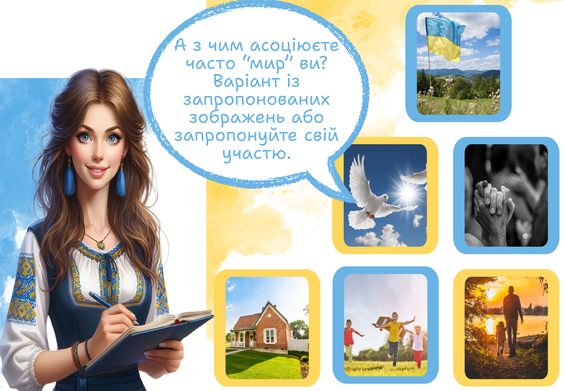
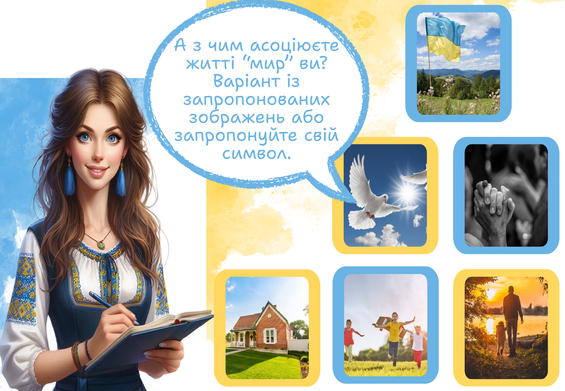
часто: часто -> житті
участю: участю -> символ
